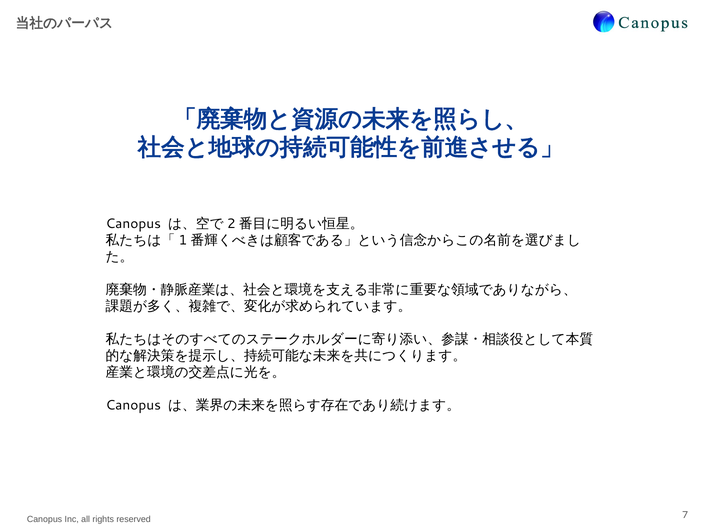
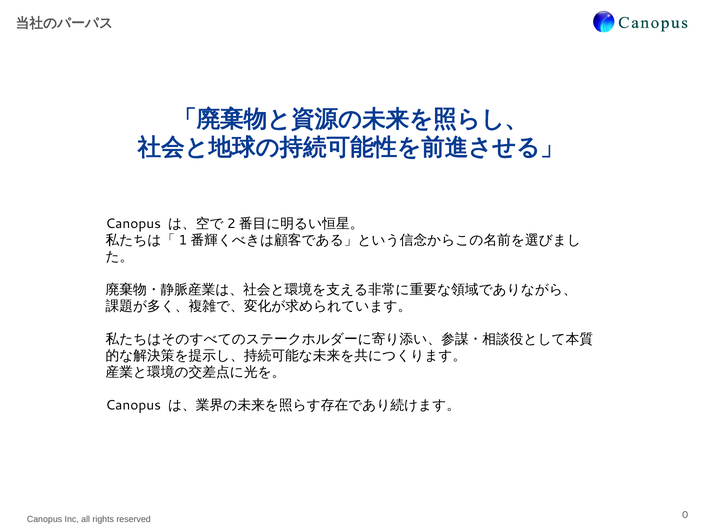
7: 7 -> 0
